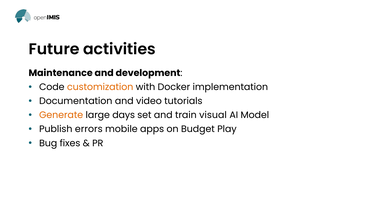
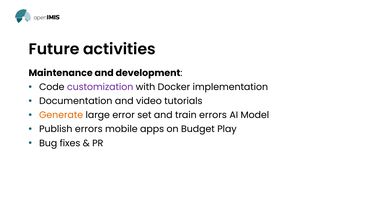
customization colour: orange -> purple
days: days -> error
train visual: visual -> errors
